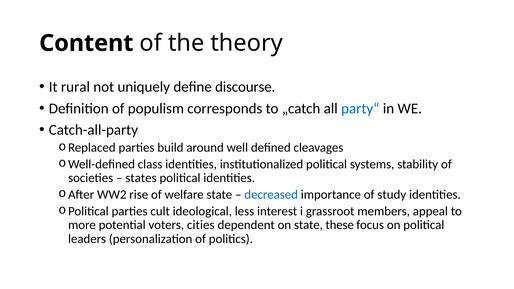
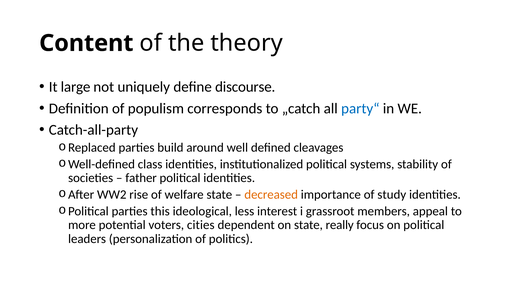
rural: rural -> large
states: states -> father
decreased colour: blue -> orange
cult: cult -> this
these: these -> really
